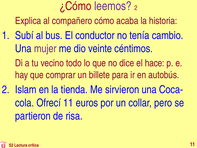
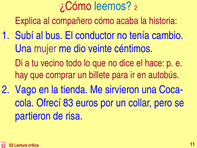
leemos colour: purple -> blue
Islam: Islam -> Vago
Ofrecí 11: 11 -> 83
